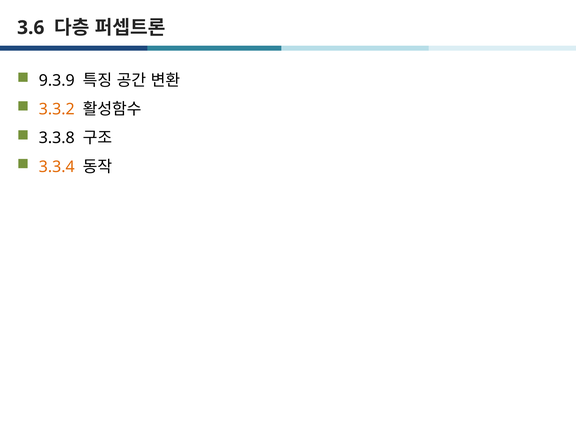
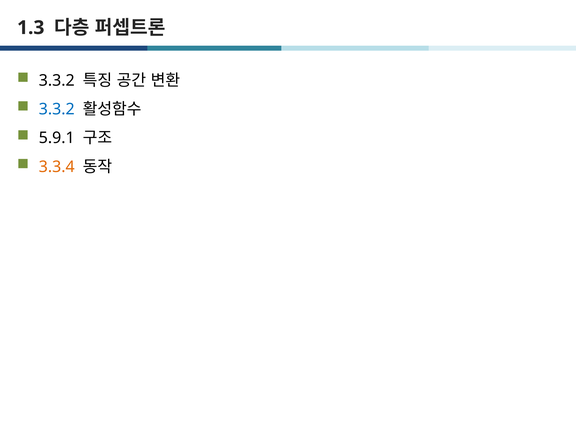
3.6: 3.6 -> 1.3
9.3.9 at (57, 80): 9.3.9 -> 3.3.2
3.3.2 at (57, 109) colour: orange -> blue
3.3.8: 3.3.8 -> 5.9.1
